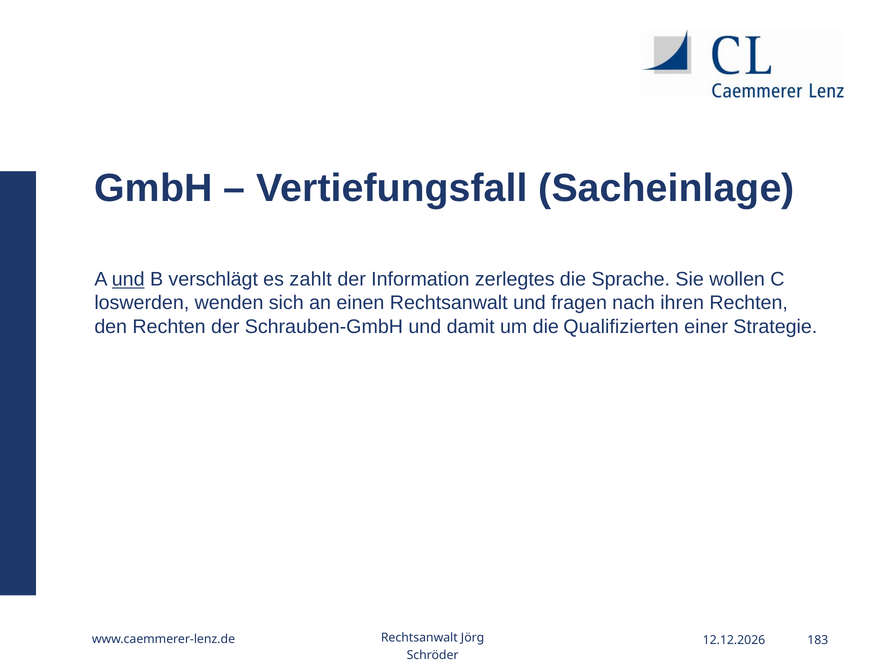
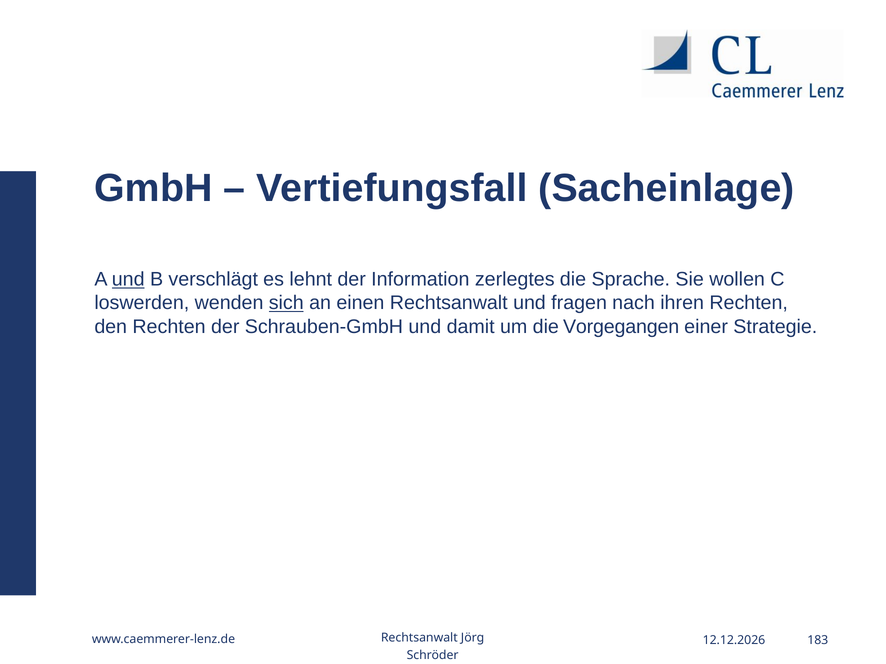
zahlt: zahlt -> lehnt
sich underline: none -> present
Qualifizierten: Qualifizierten -> Vorgegangen
